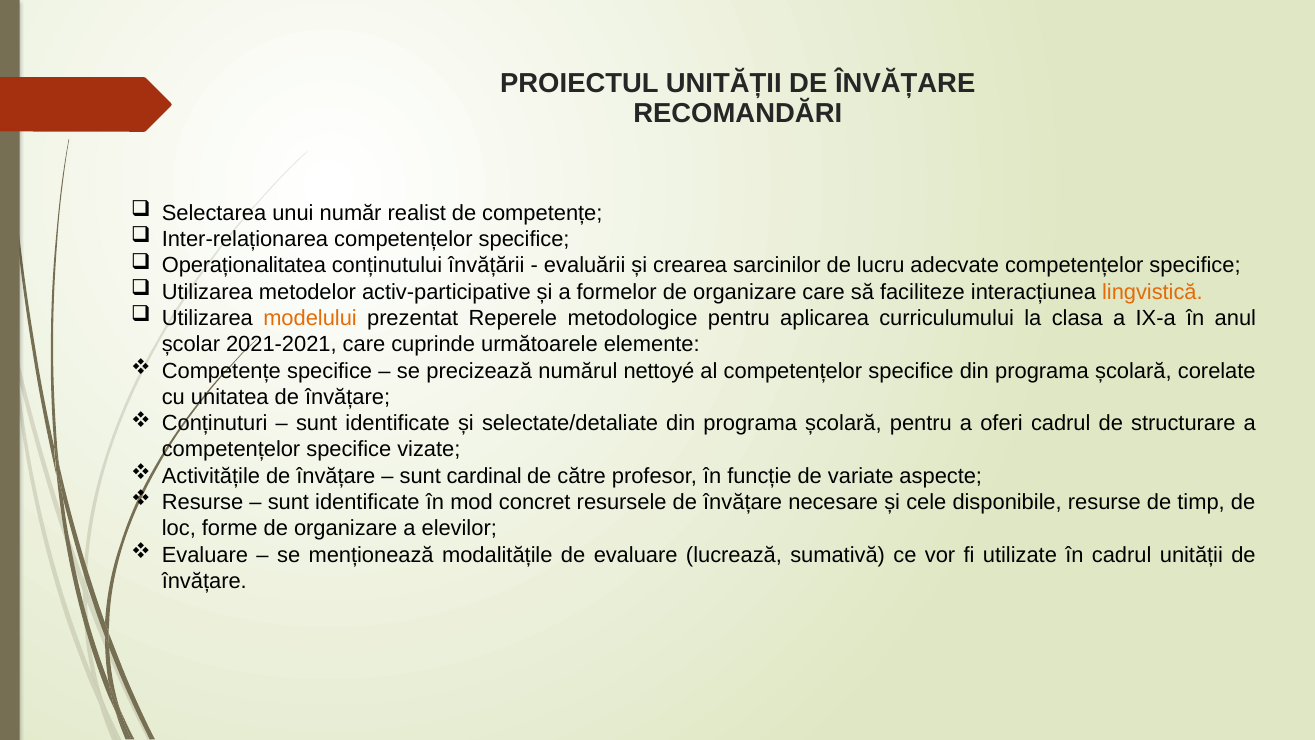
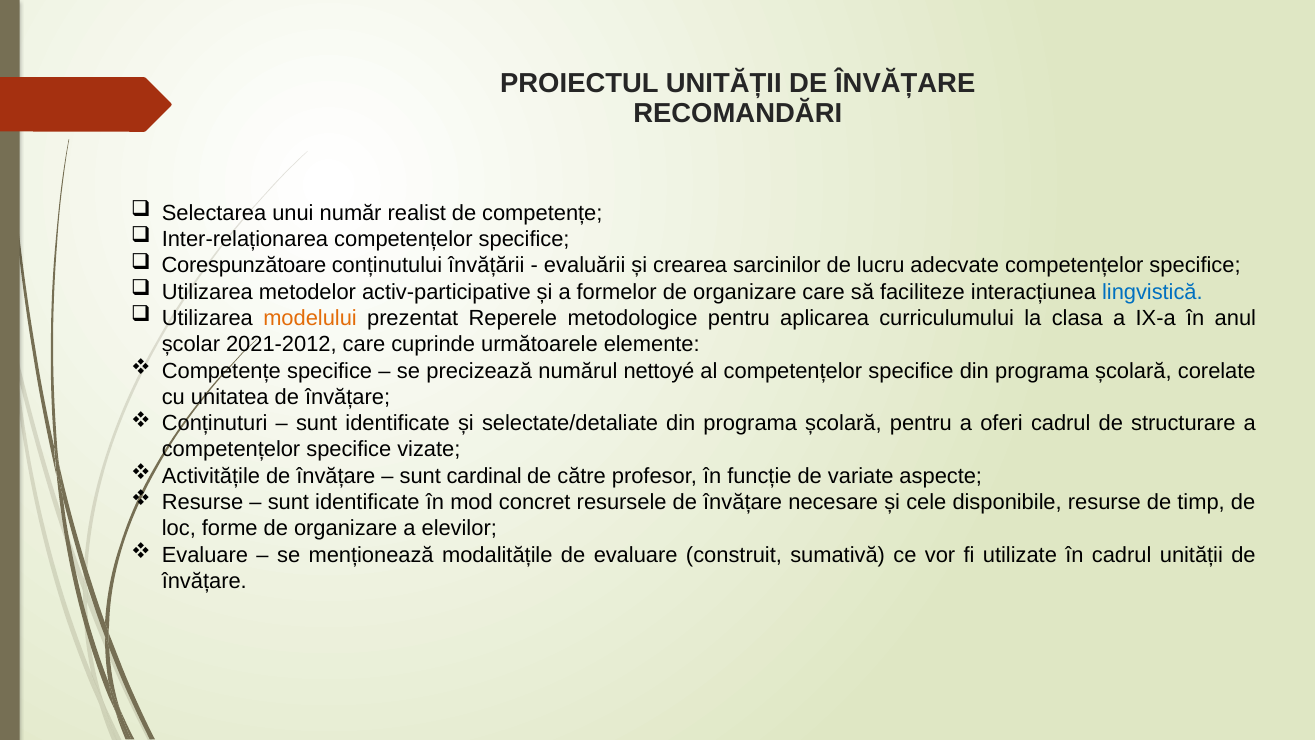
Operaționalitatea: Operaționalitatea -> Corespunzătoare
lingvistică colour: orange -> blue
2021-2021: 2021-2021 -> 2021-2012
lucrează: lucrează -> construit
